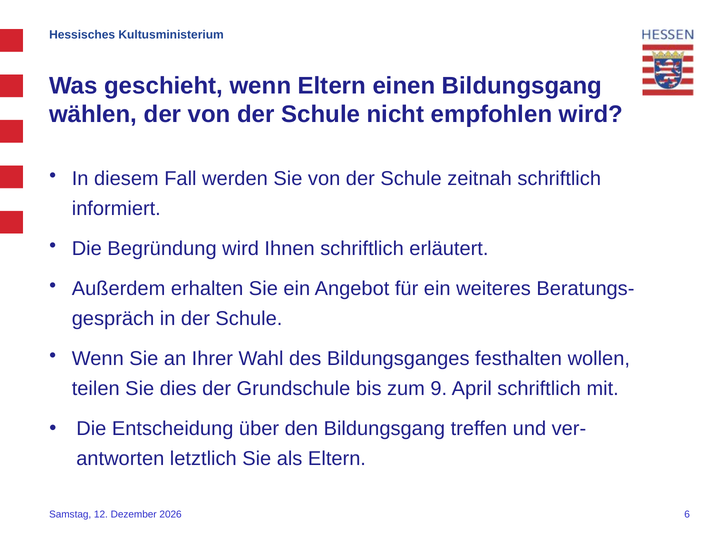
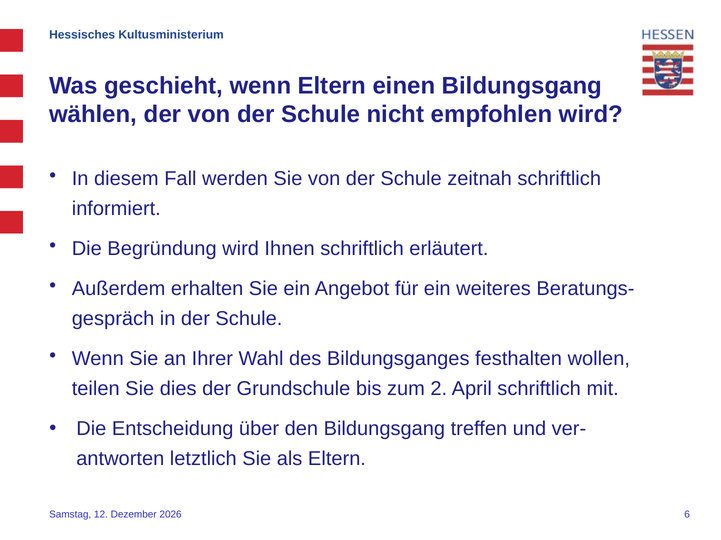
9: 9 -> 2
